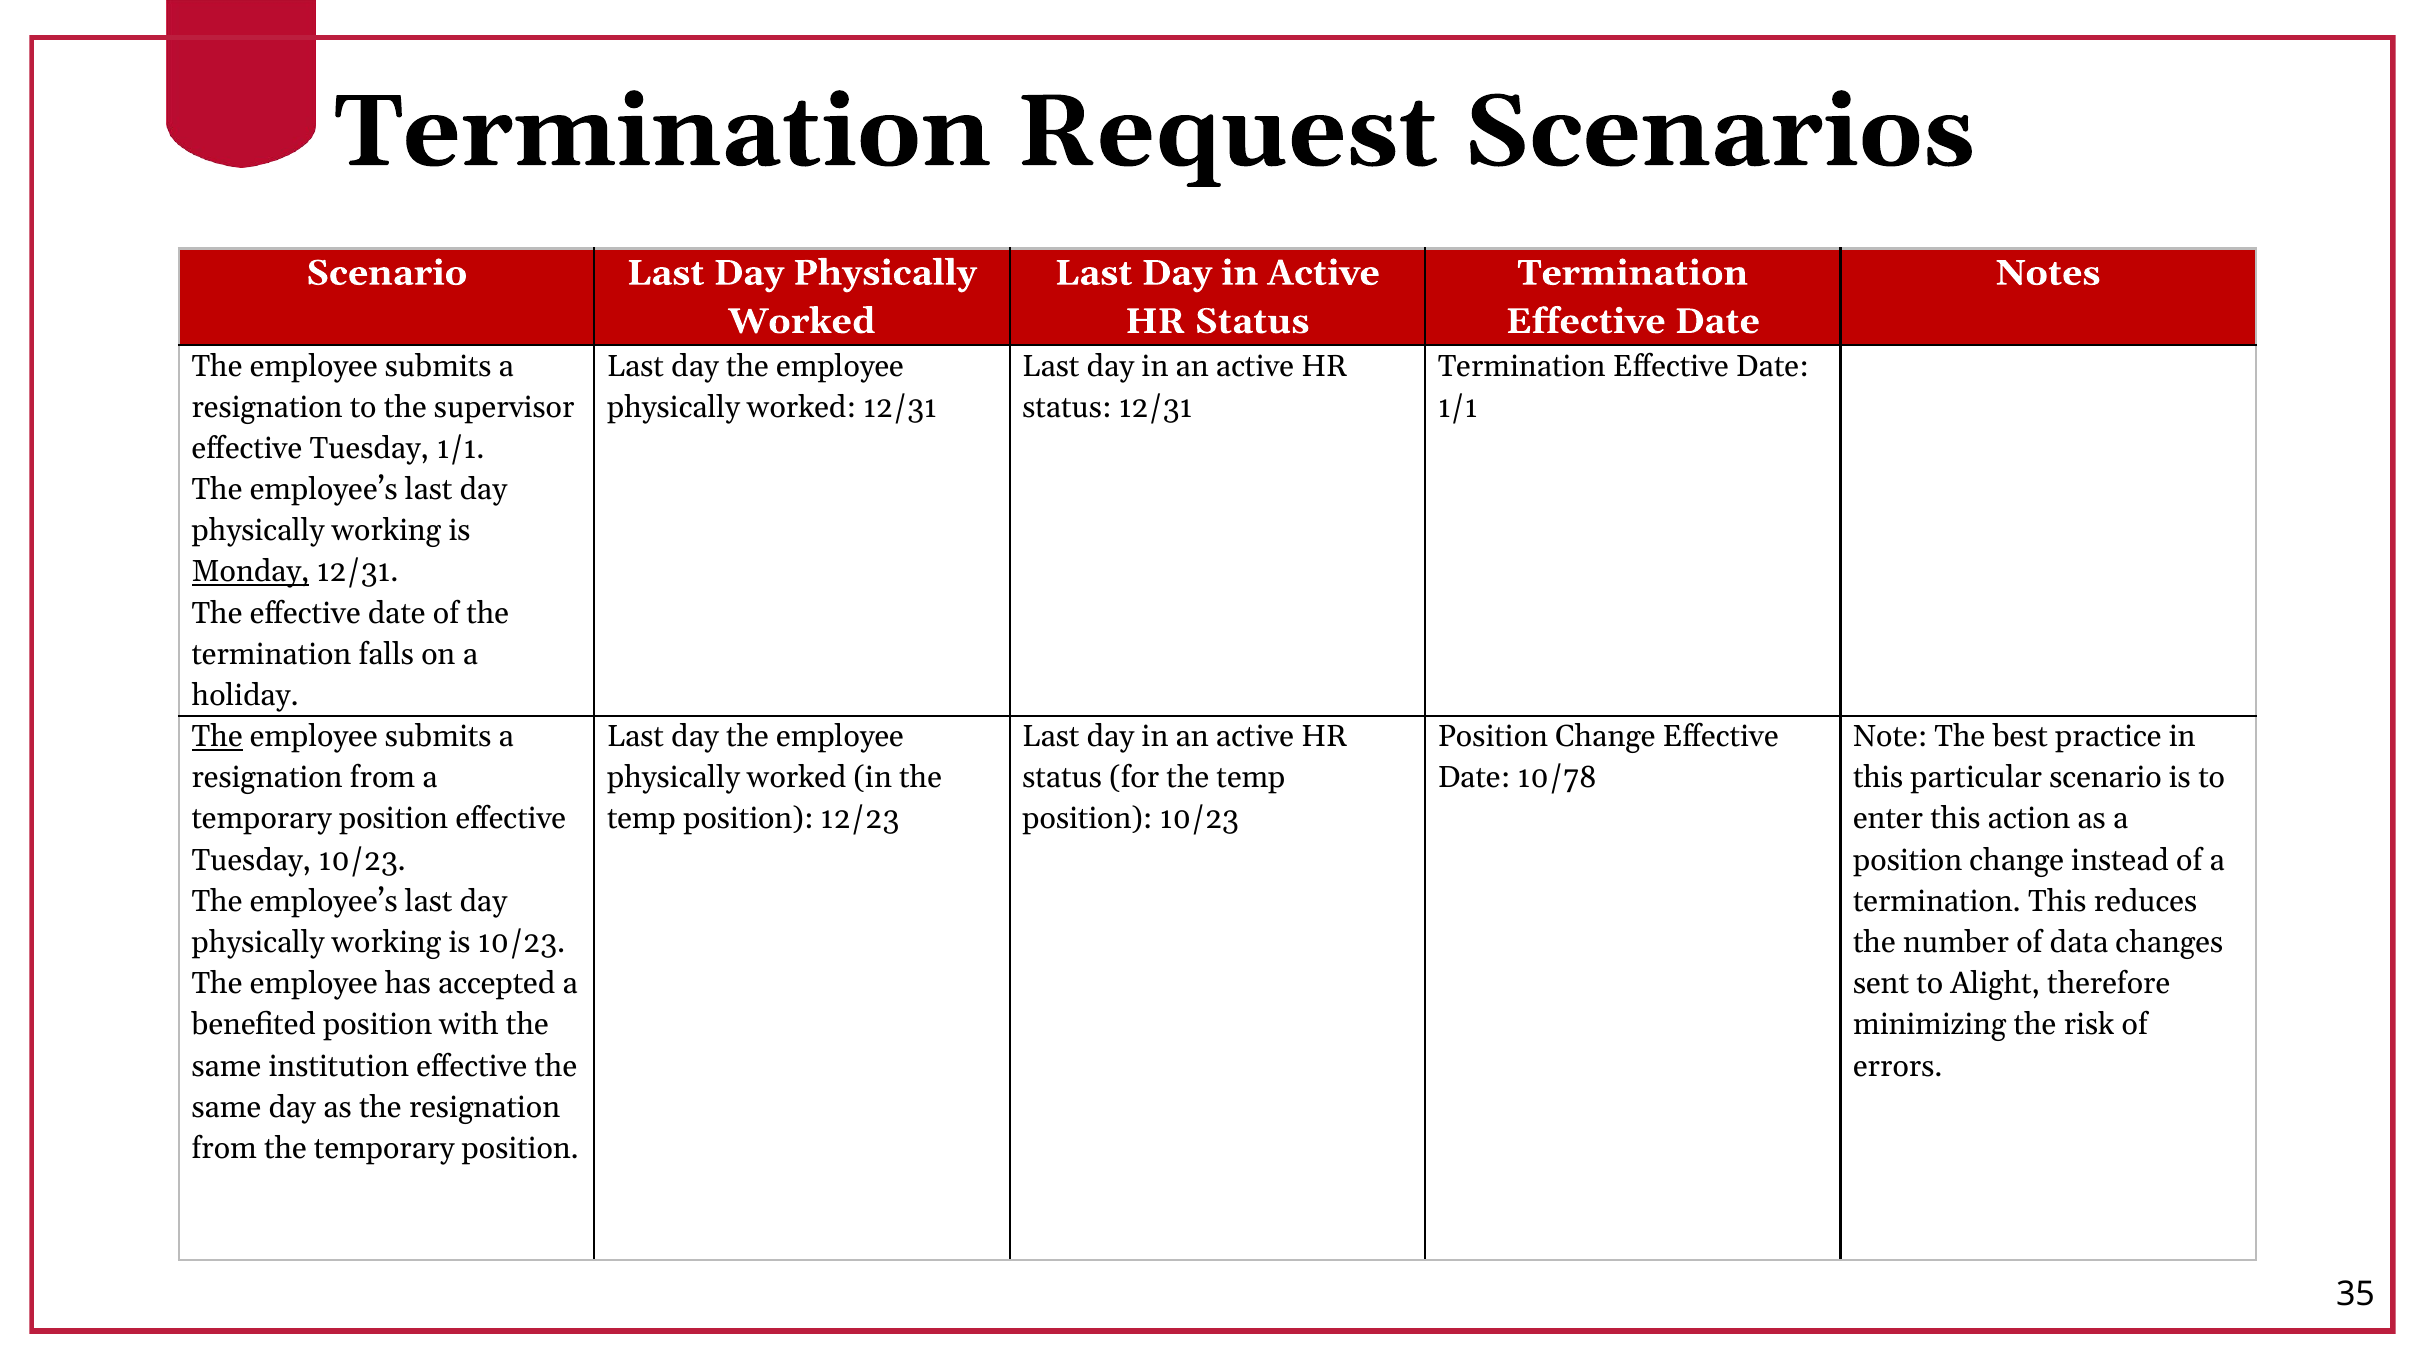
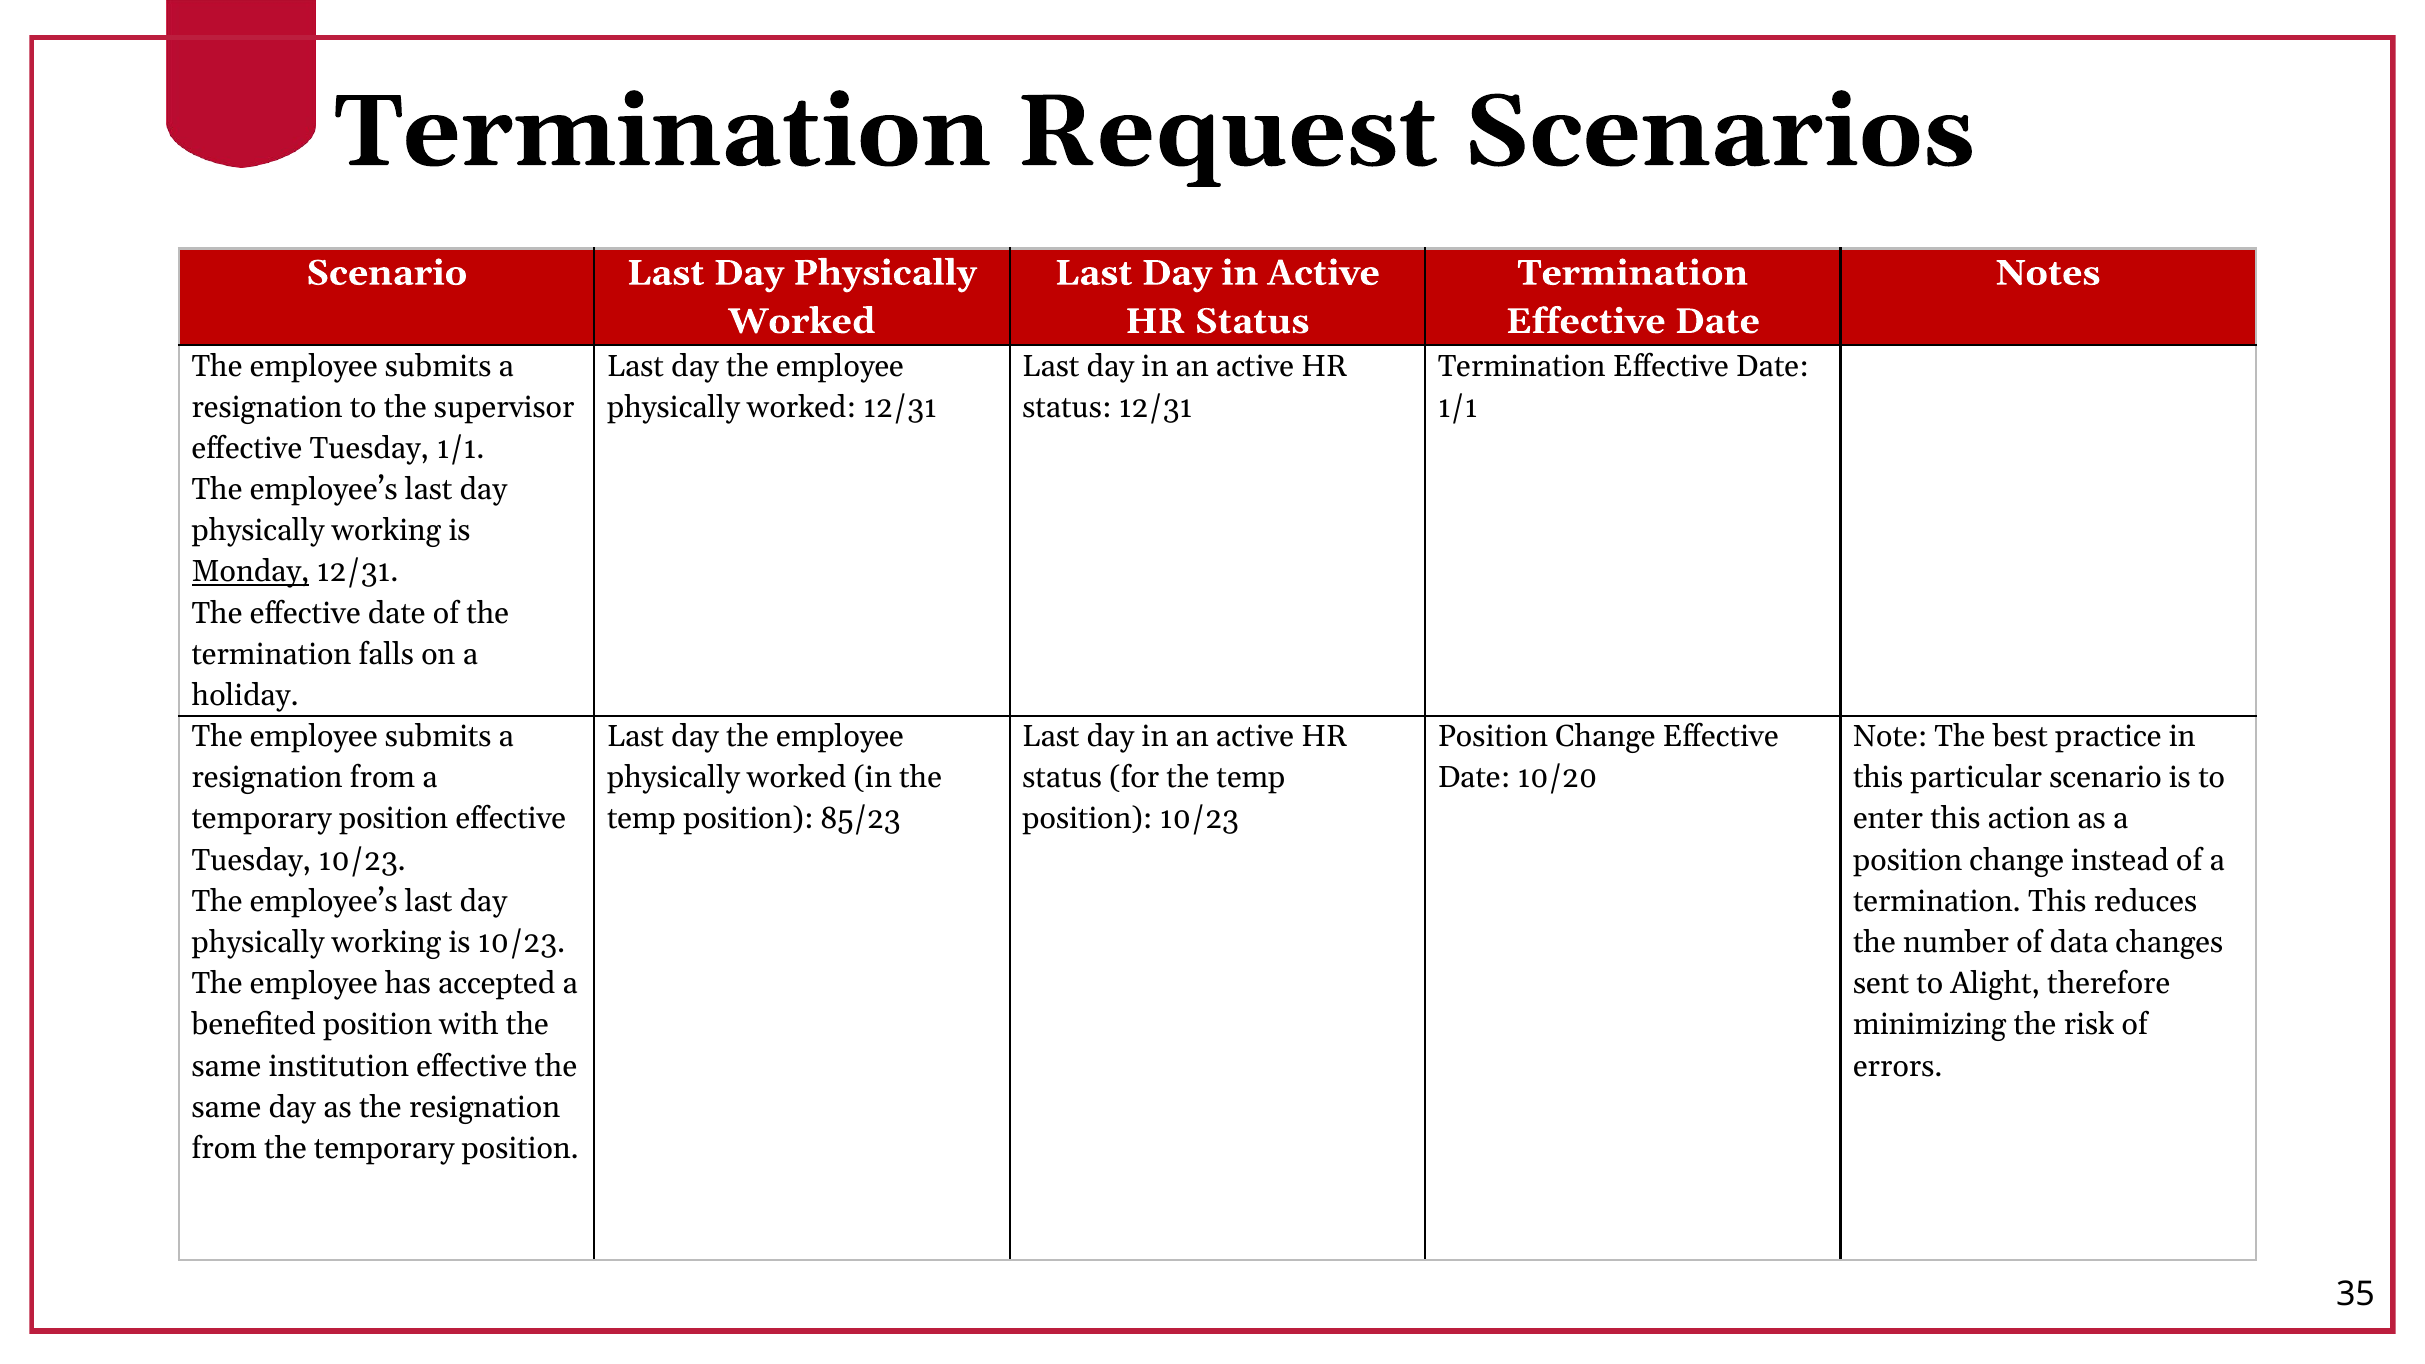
The at (217, 737) underline: present -> none
10/78: 10/78 -> 10/20
12/23: 12/23 -> 85/23
